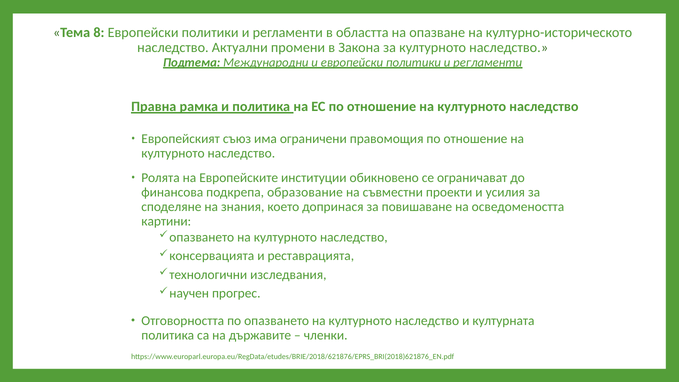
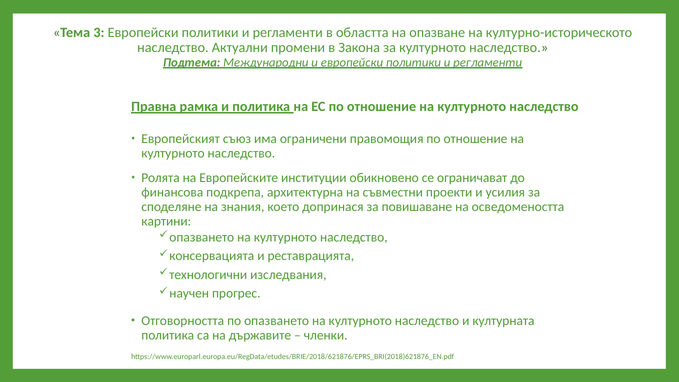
8: 8 -> 3
образование: образование -> архитектурна
